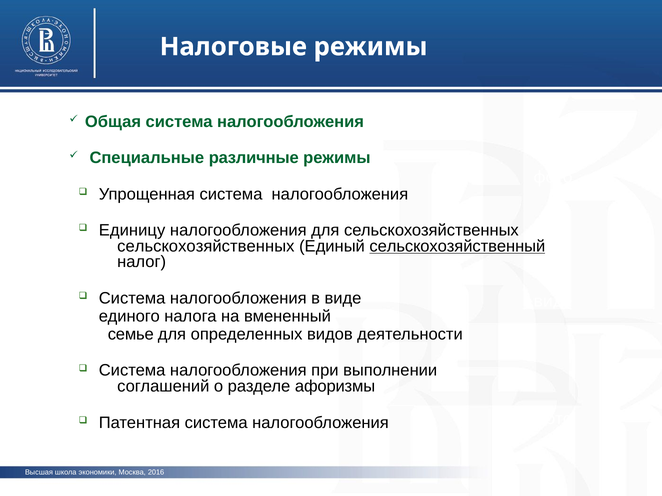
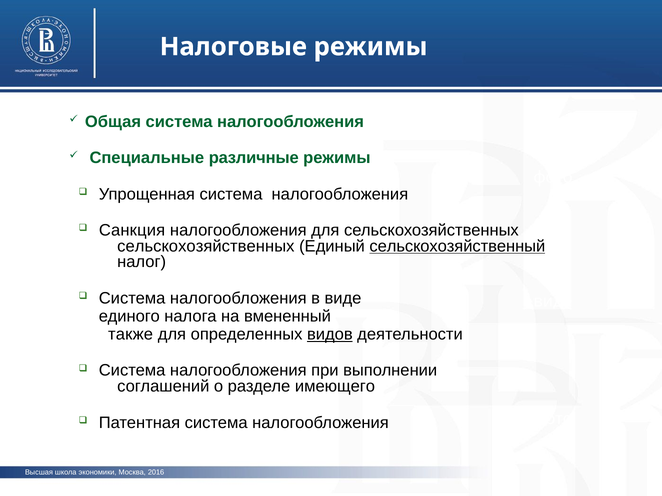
Единицу: Единицу -> Санкция
семье: семье -> также
видов underline: none -> present
афоризмы: афоризмы -> имеющего
